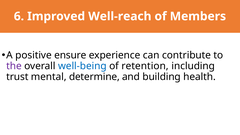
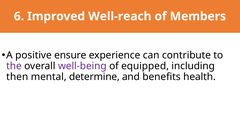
well-being colour: blue -> purple
retention: retention -> equipped
trust: trust -> then
building: building -> benefits
